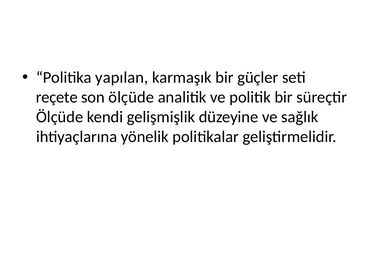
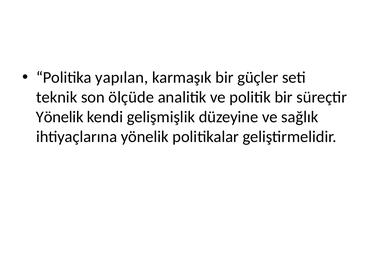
reçete: reçete -> teknik
Ölçüde at (60, 117): Ölçüde -> Yönelik
